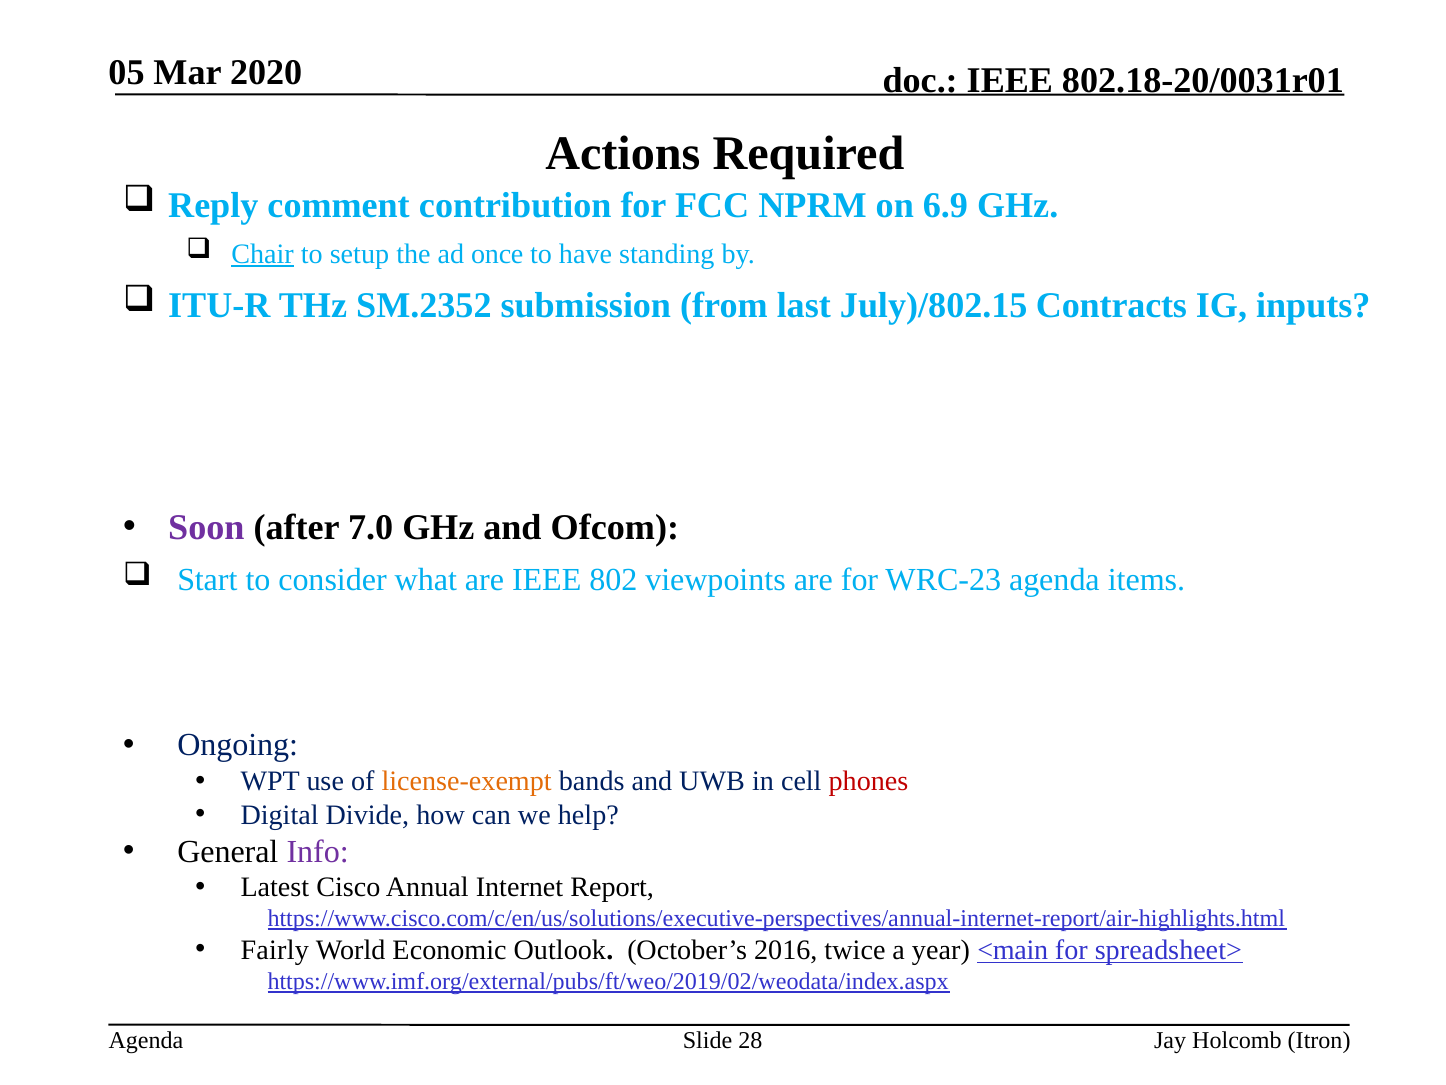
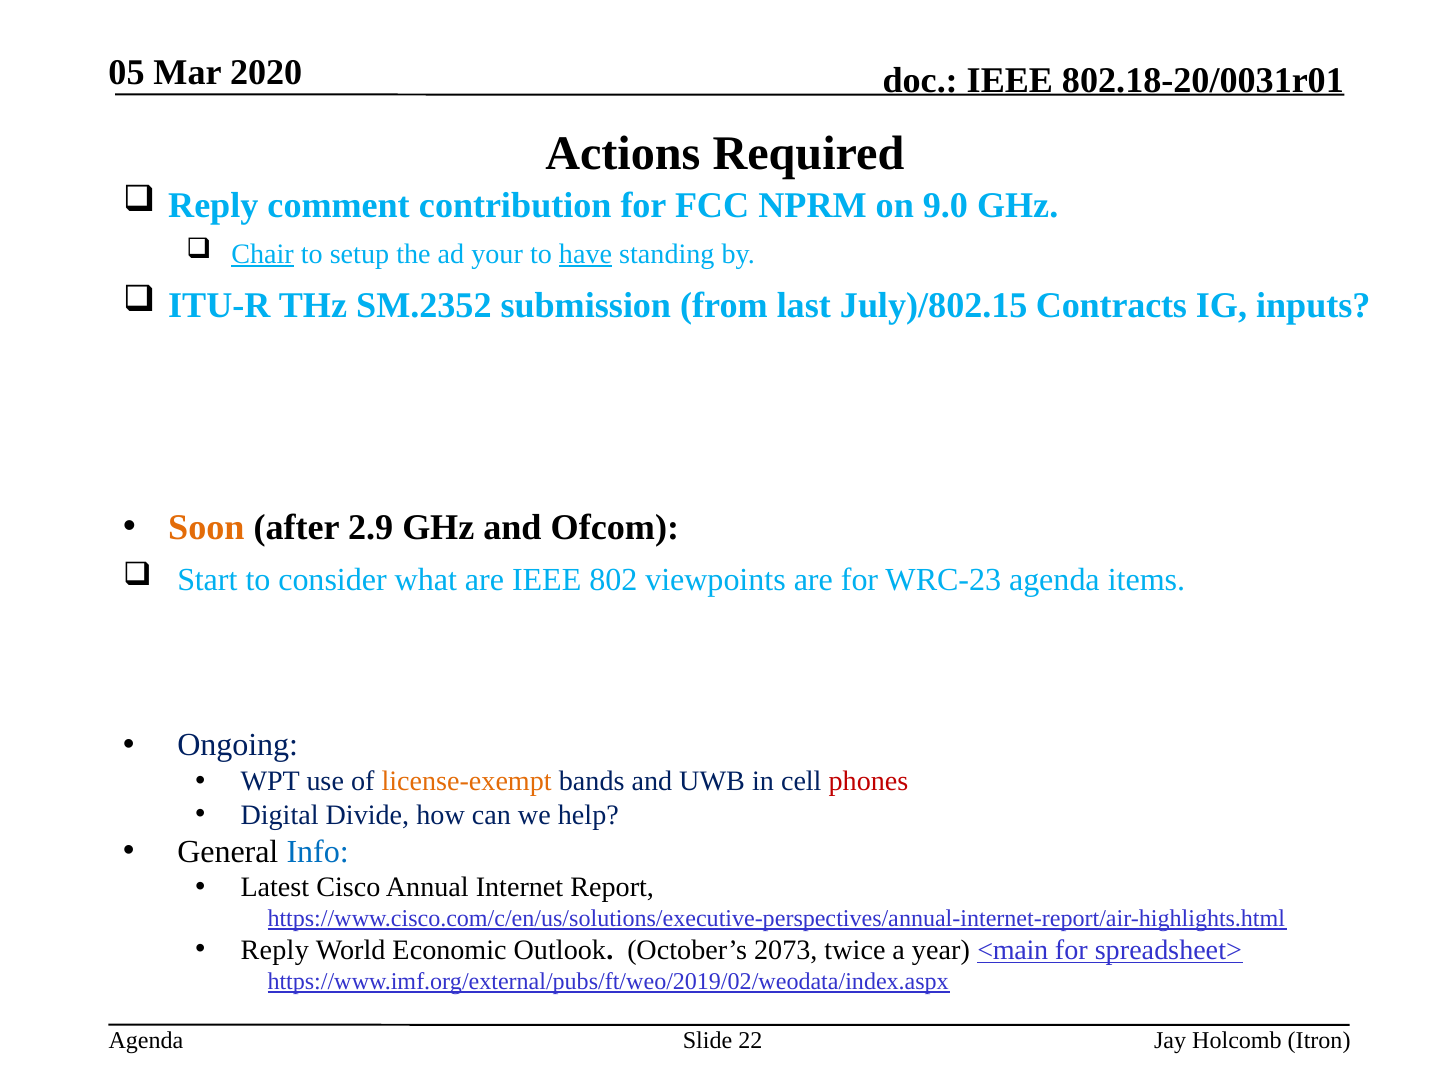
6.9: 6.9 -> 9.0
once: once -> your
have underline: none -> present
Soon colour: purple -> orange
7.0: 7.0 -> 2.9
Info colour: purple -> blue
Fairly at (275, 950): Fairly -> Reply
2016: 2016 -> 2073
28: 28 -> 22
